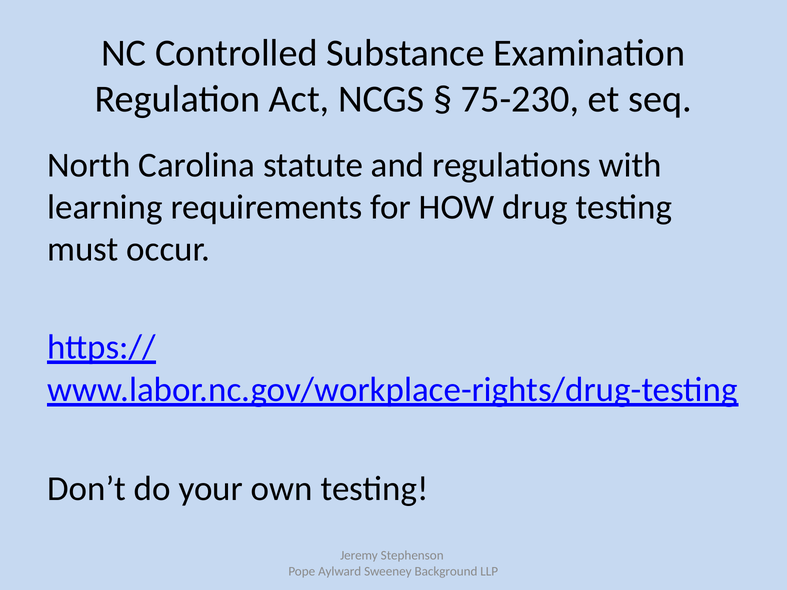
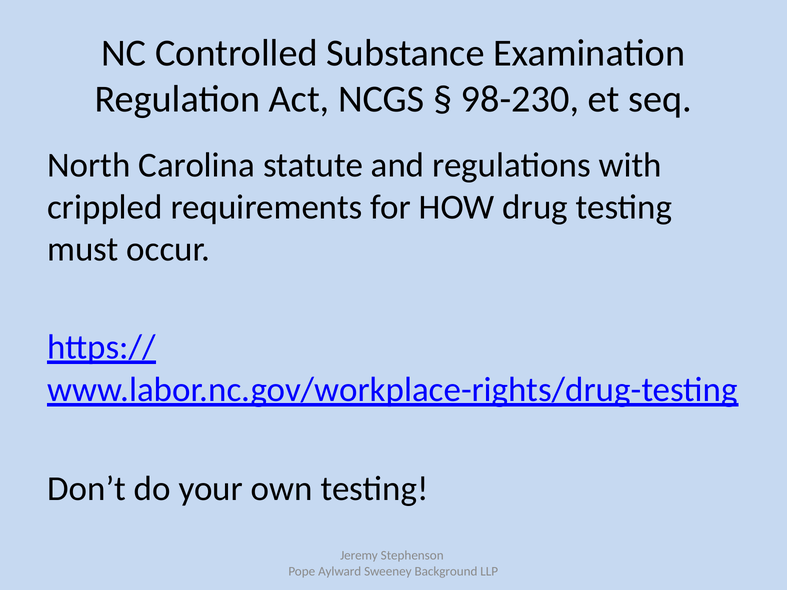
75-230: 75-230 -> 98-230
learning: learning -> crippled
